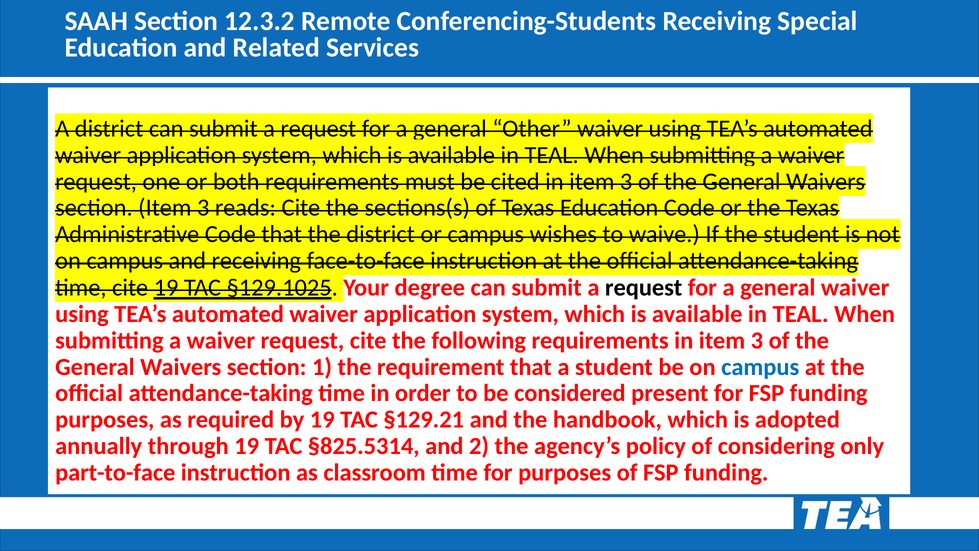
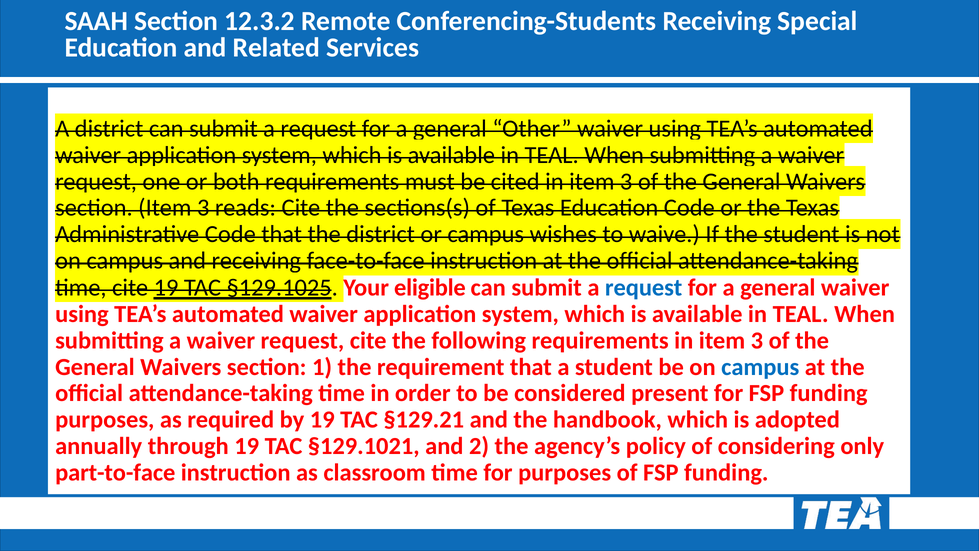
degree: degree -> eligible
request at (644, 287) colour: black -> blue
§825.5314: §825.5314 -> §129.1021
